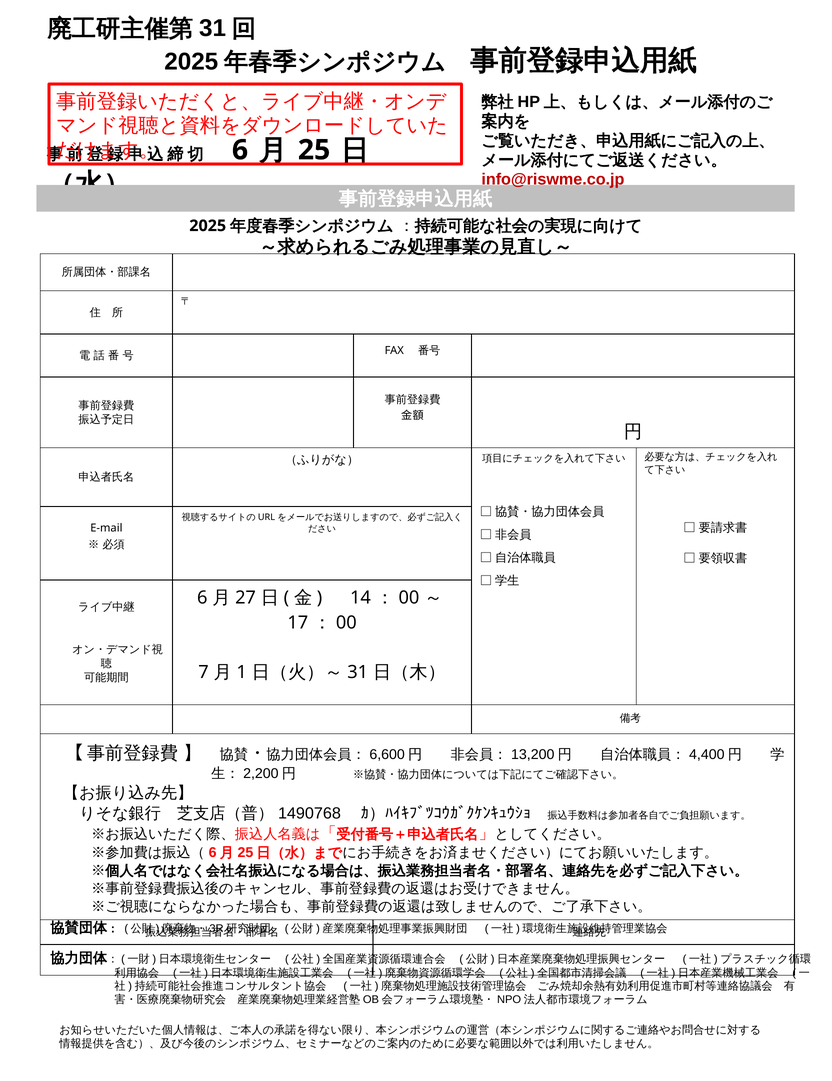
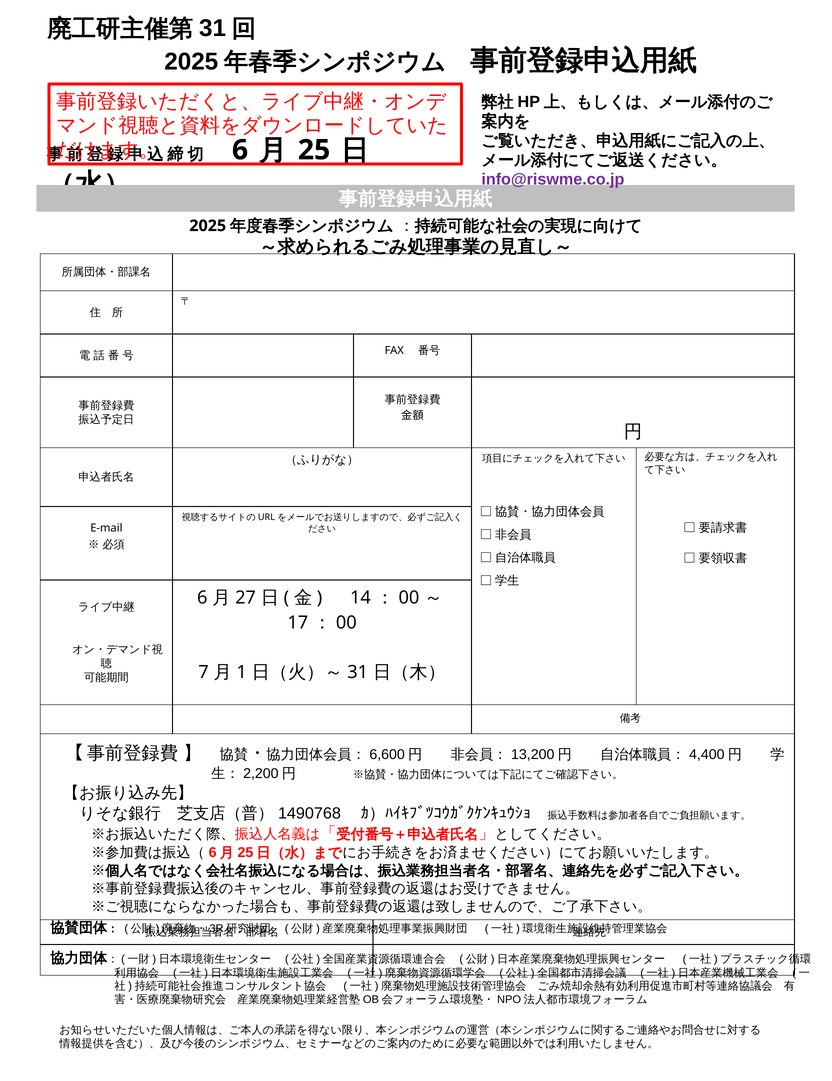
info@riswme.co.jp colour: red -> purple
